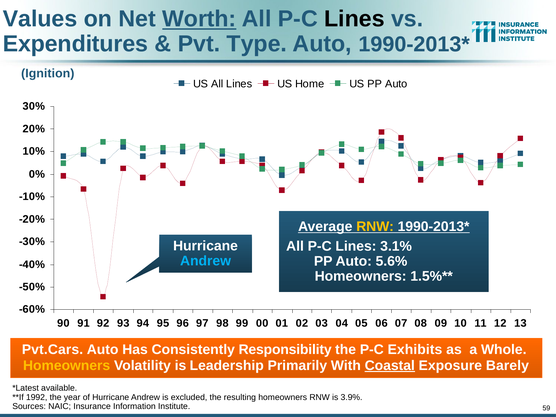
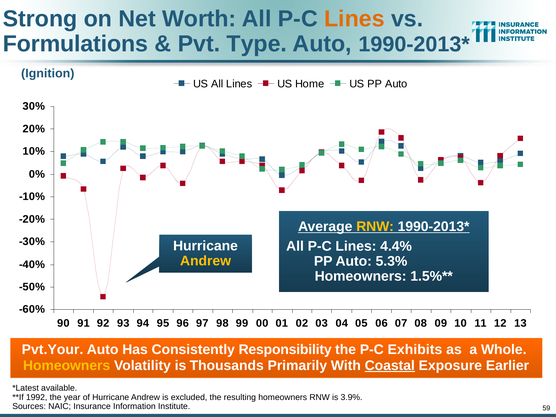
Values: Values -> Strong
Worth underline: present -> none
Lines at (354, 19) colour: black -> orange
Expenditures: Expenditures -> Formulations
3.1%: 3.1% -> 4.4%
Andrew at (206, 261) colour: light blue -> yellow
5.6%: 5.6% -> 5.3%
Pvt.Cars: Pvt.Cars -> Pvt.Your
Leadership: Leadership -> Thousands
Barely: Barely -> Earlier
